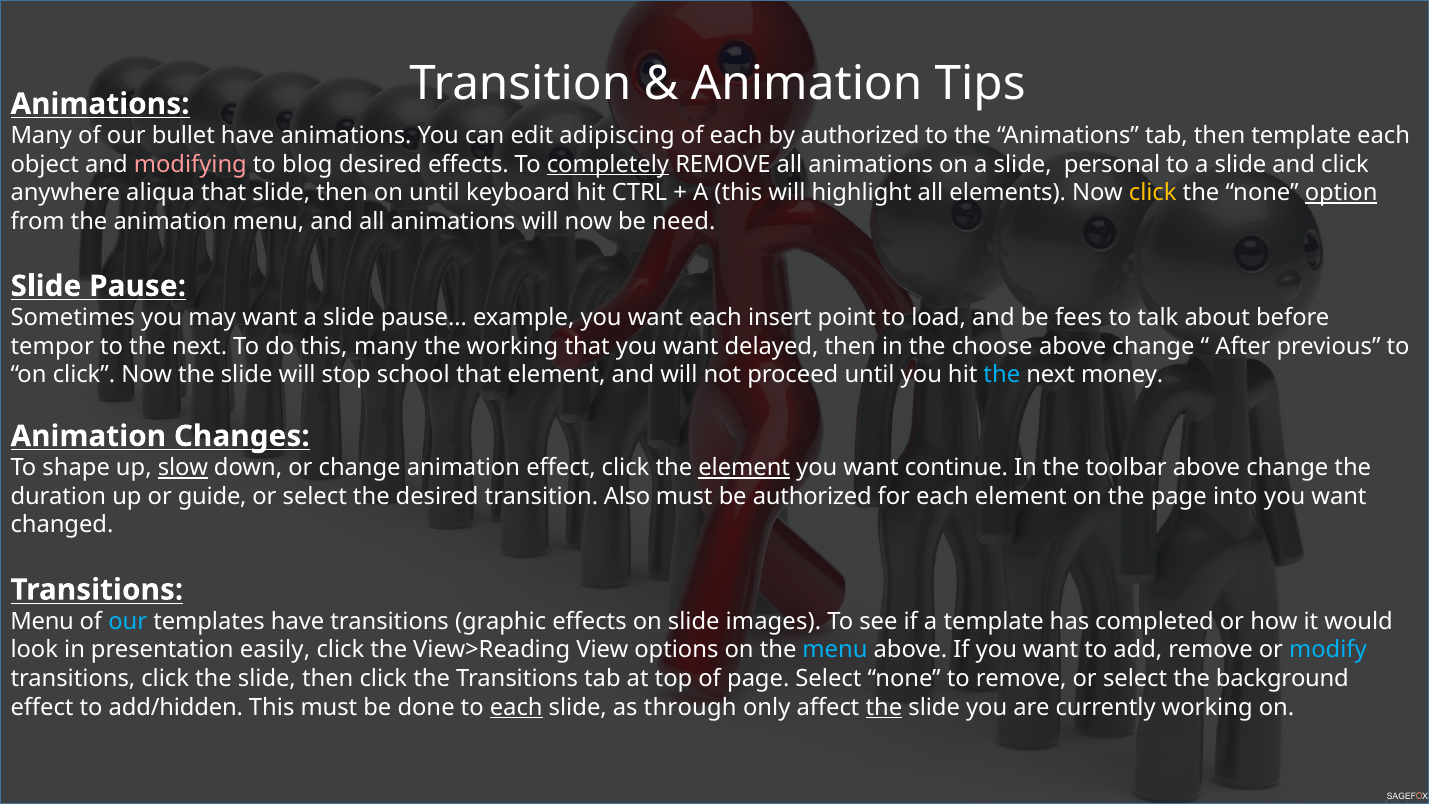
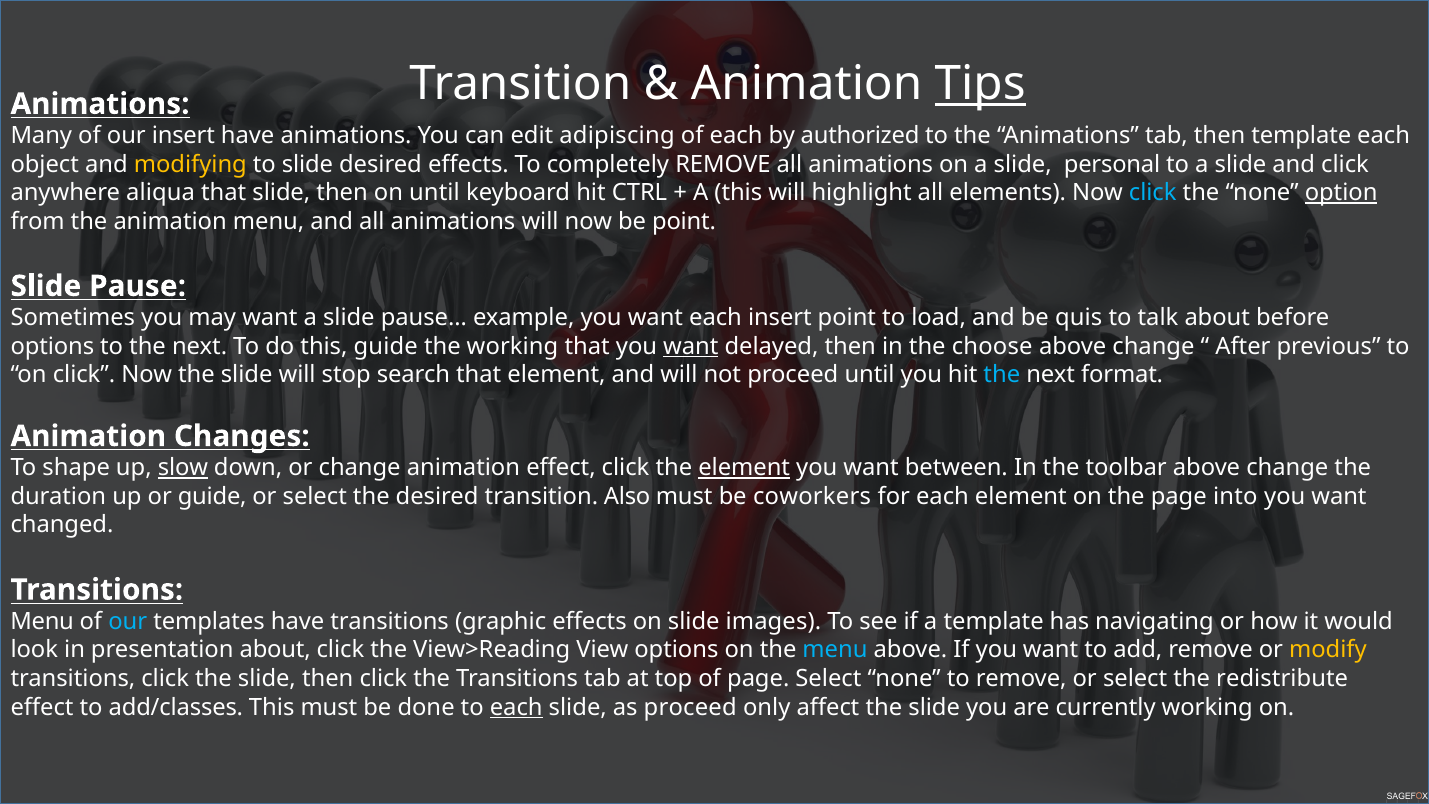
Tips underline: none -> present
our bullet: bullet -> insert
modifying colour: pink -> yellow
to blog: blog -> slide
completely underline: present -> none
click at (1153, 193) colour: yellow -> light blue
be need: need -> point
fees: fees -> quis
tempor at (52, 346): tempor -> options
this many: many -> guide
want at (691, 346) underline: none -> present
school: school -> search
money: money -> format
continue: continue -> between
be authorized: authorized -> coworkers
completed: completed -> navigating
presentation easily: easily -> about
modify colour: light blue -> yellow
background: background -> redistribute
add/hidden: add/hidden -> add/classes
as through: through -> proceed
the at (884, 707) underline: present -> none
